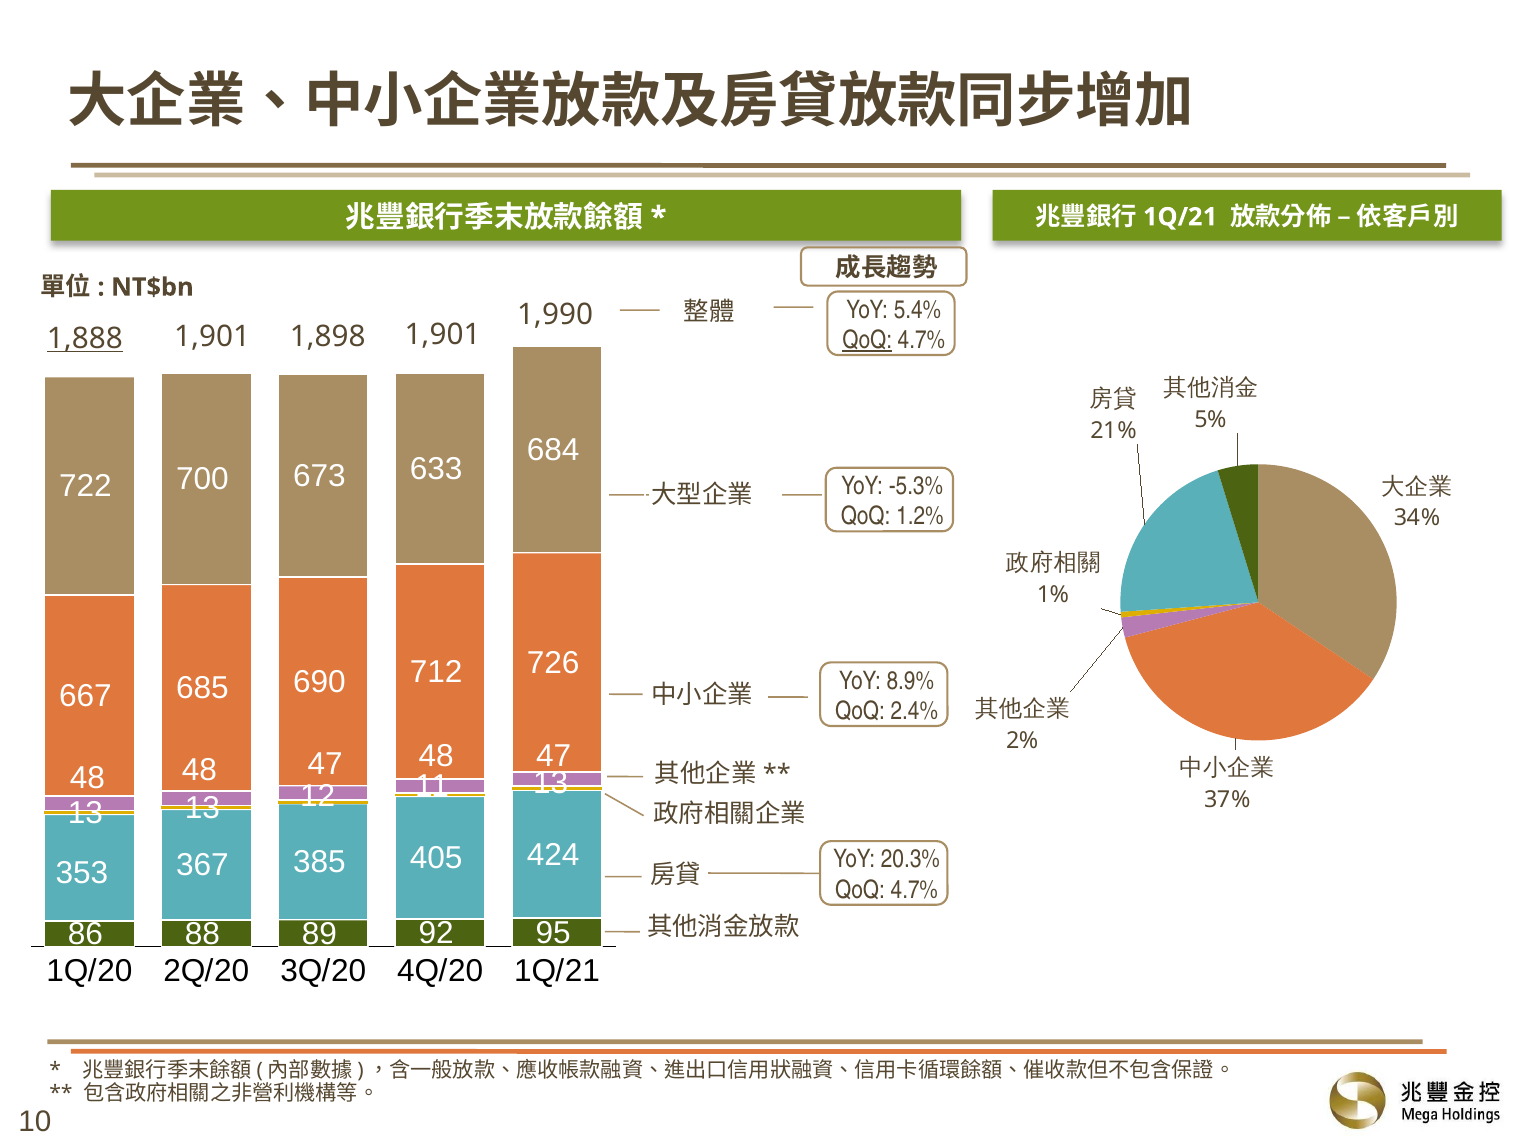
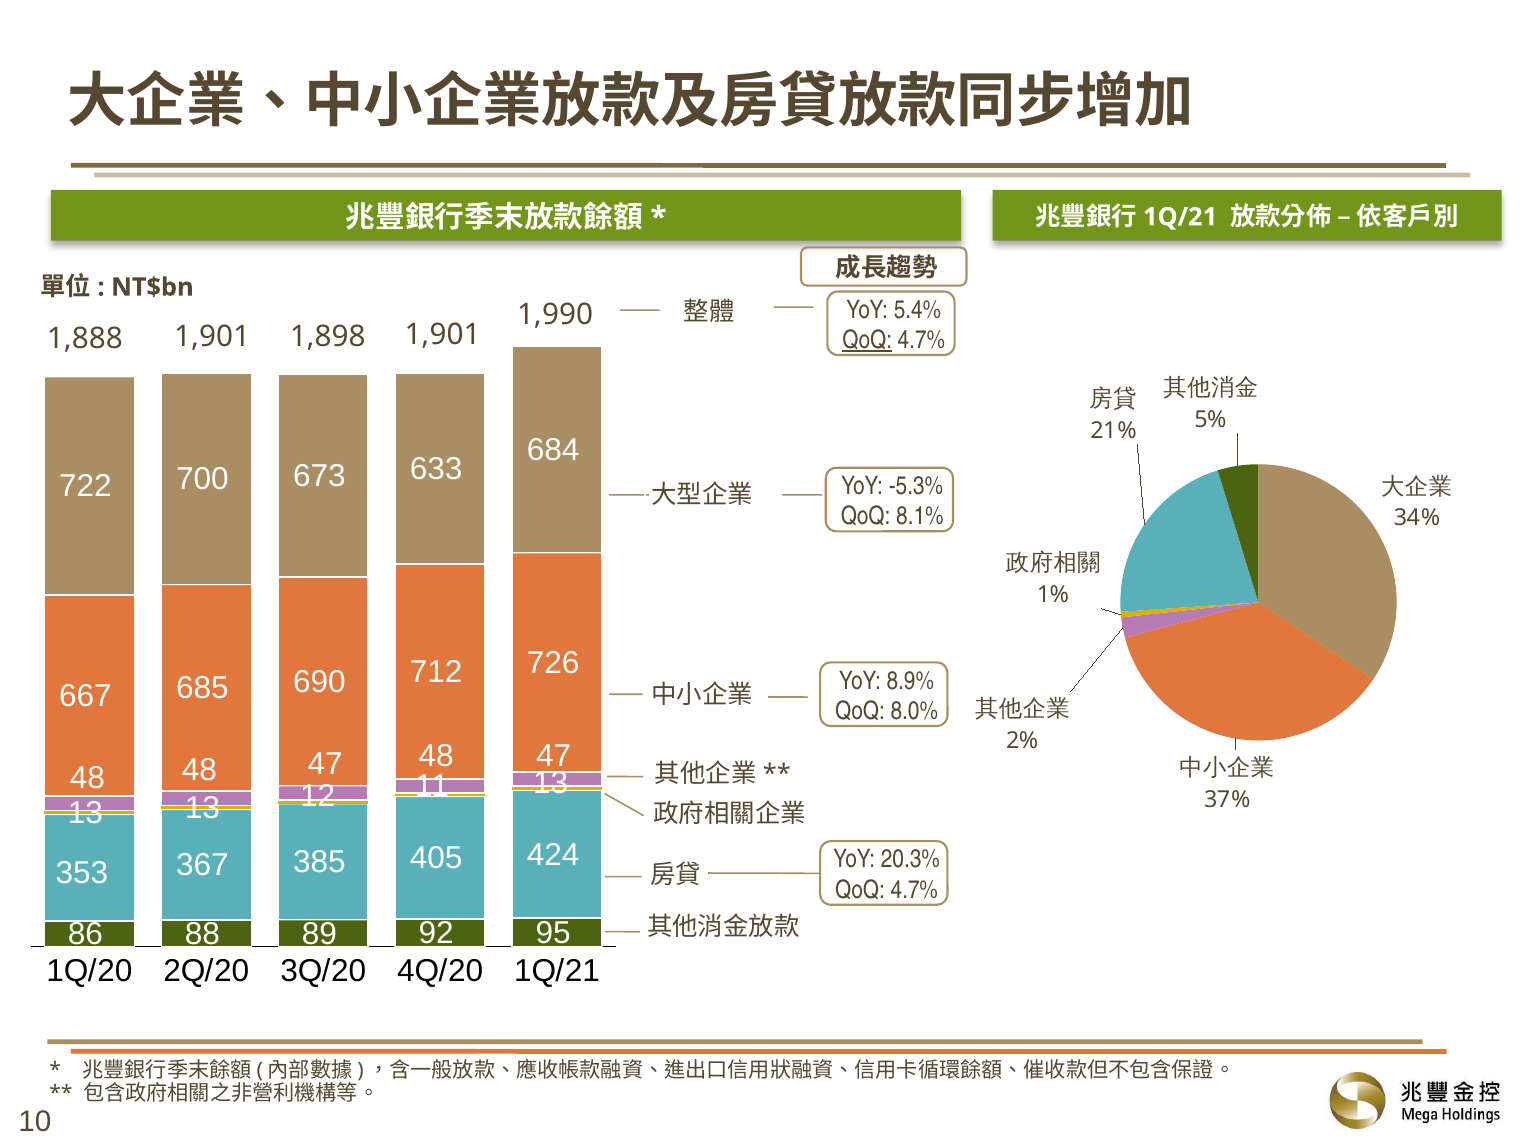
1,888 underline: present -> none
1.2%: 1.2% -> 8.1%
2.4%: 2.4% -> 8.0%
